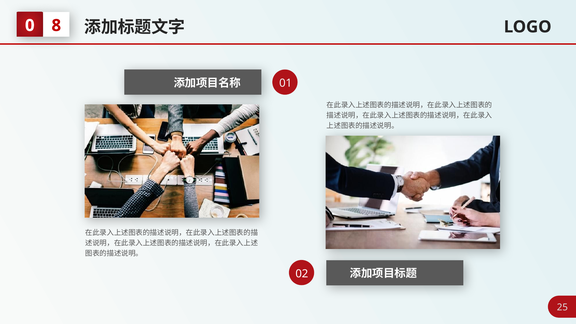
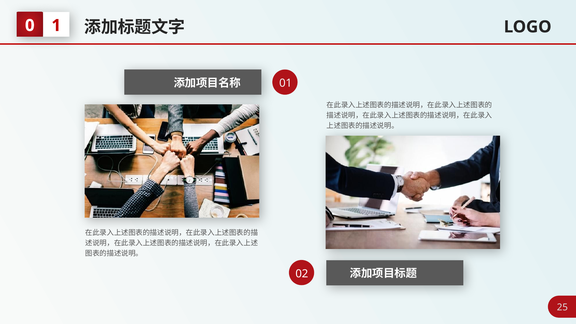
8: 8 -> 1
